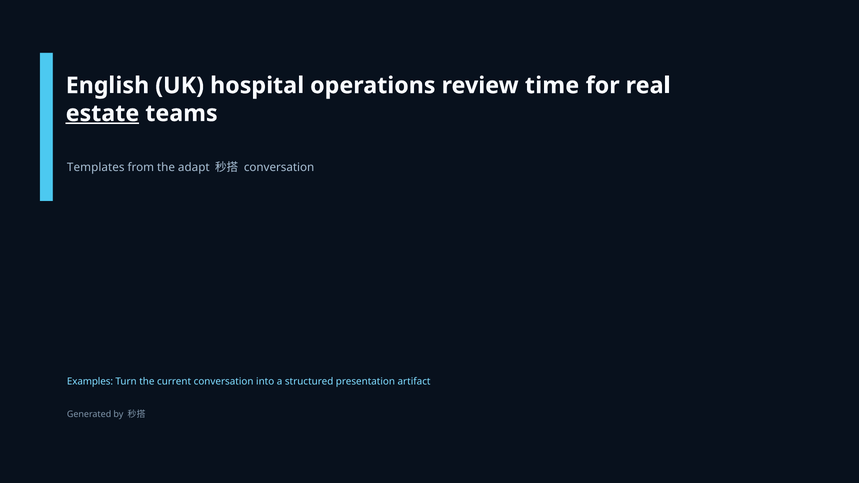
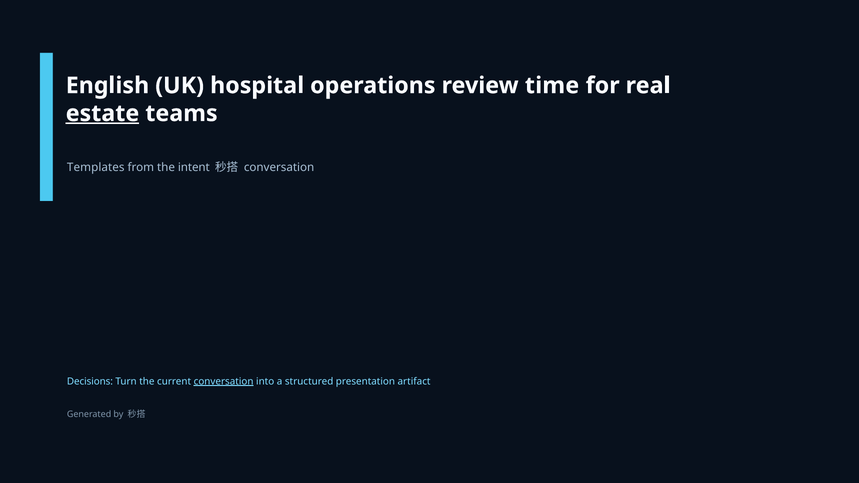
adapt: adapt -> intent
Examples: Examples -> Decisions
conversation at (224, 381) underline: none -> present
